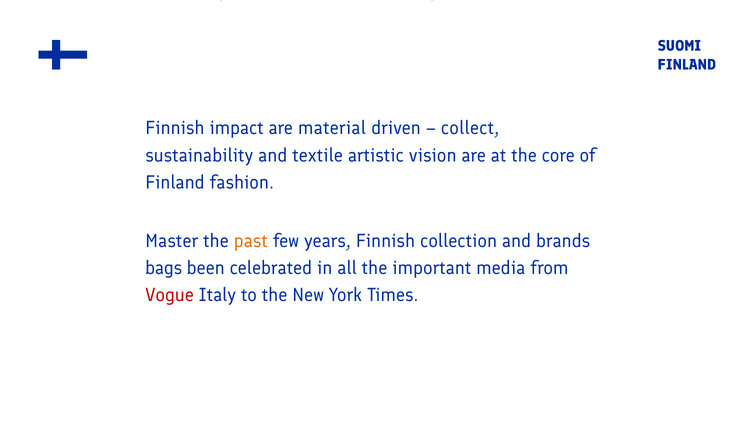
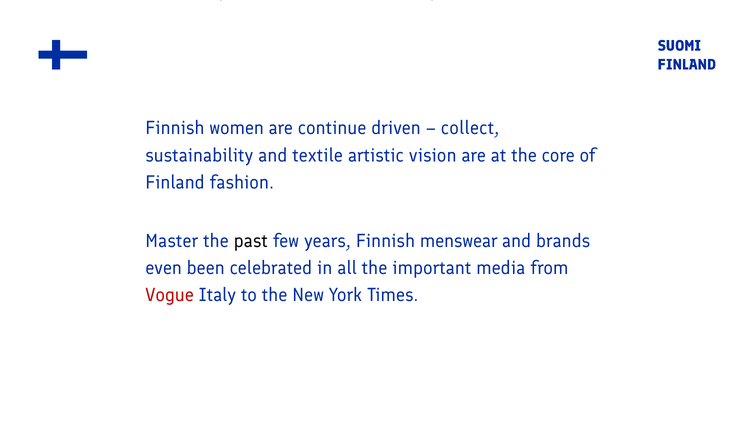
impact: impact -> women
material: material -> continue
past colour: orange -> black
collection: collection -> menswear
bags: bags -> even
